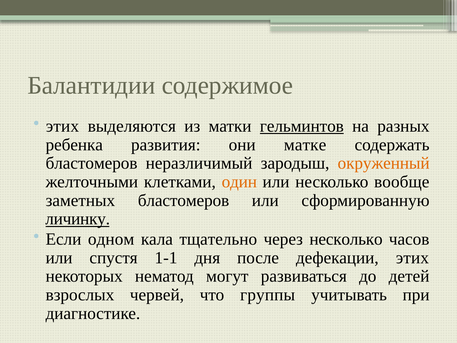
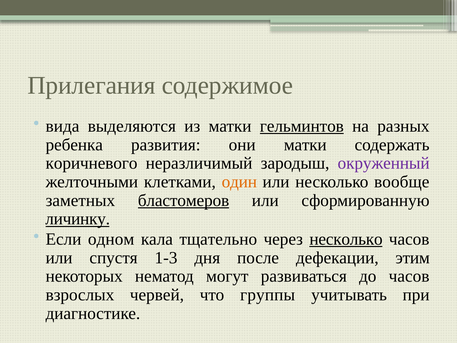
Балантидии: Балантидии -> Прилегания
этих at (62, 126): этих -> вида
они матке: матке -> матки
бластомеров at (92, 163): бластомеров -> коричневого
окруженный colour: orange -> purple
бластомеров at (184, 200) underline: none -> present
несколько at (346, 239) underline: none -> present
1-1: 1-1 -> 1-3
дефекации этих: этих -> этим
до детей: детей -> часов
